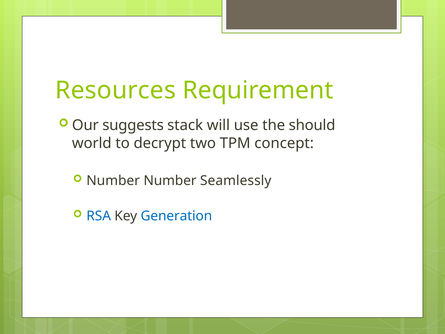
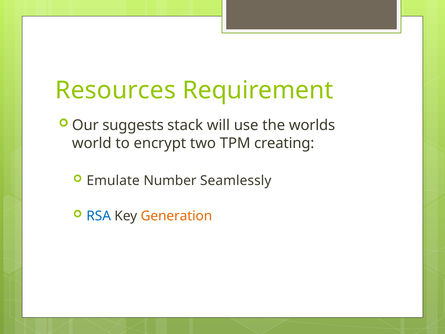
should: should -> worlds
decrypt: decrypt -> encrypt
concept: concept -> creating
Number at (113, 181): Number -> Emulate
Generation colour: blue -> orange
